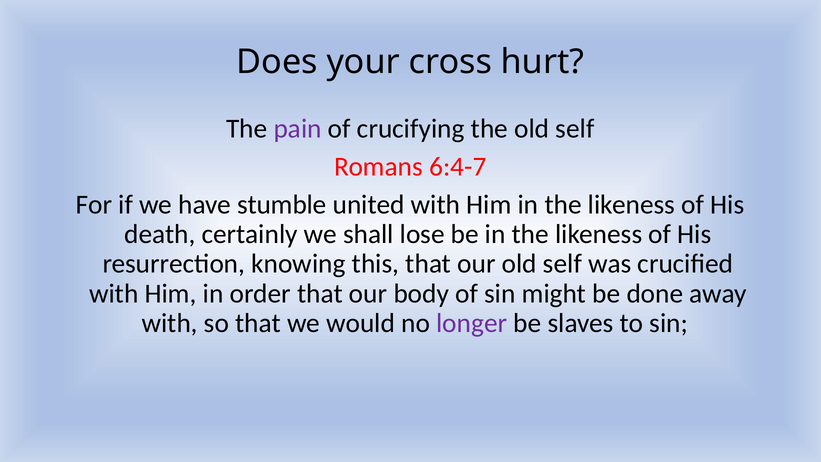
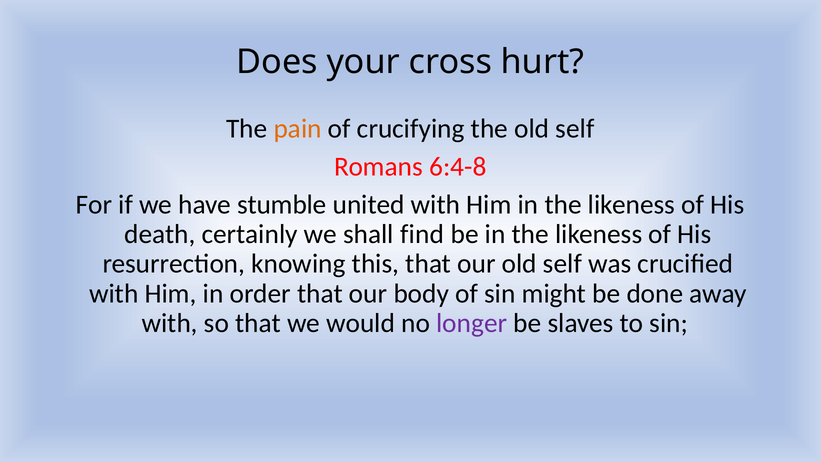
pain colour: purple -> orange
6:4-7: 6:4-7 -> 6:4-8
lose: lose -> find
